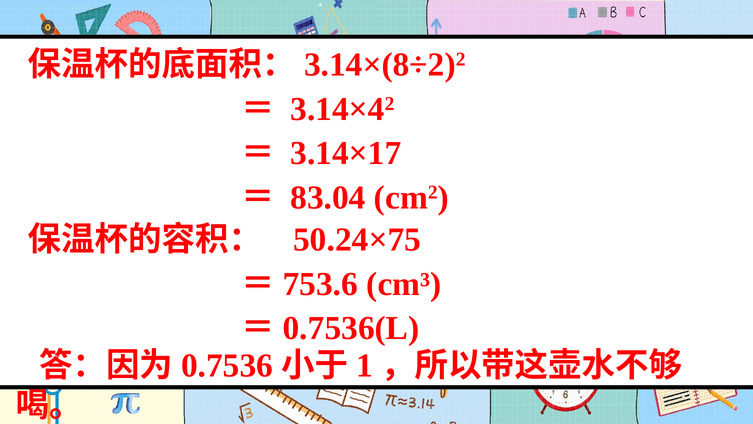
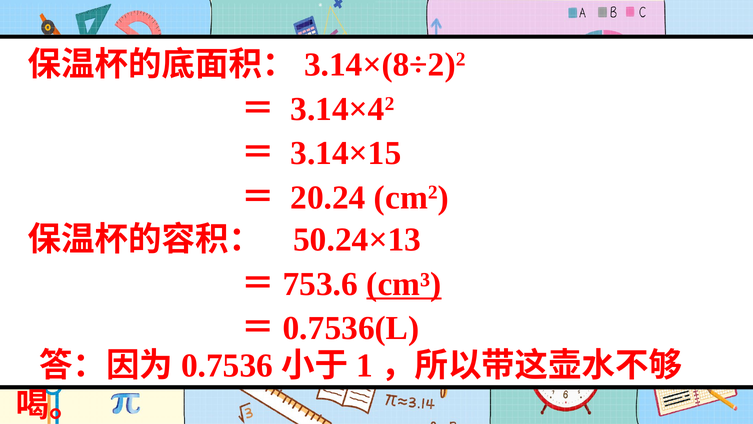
3.14×17: 3.14×17 -> 3.14×15
83.04: 83.04 -> 20.24
50.24×75: 50.24×75 -> 50.24×13
cm³ underline: none -> present
